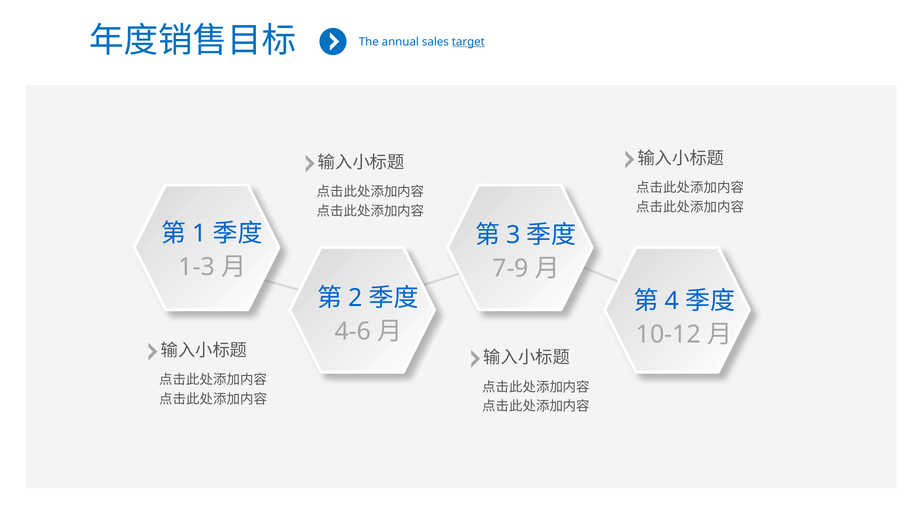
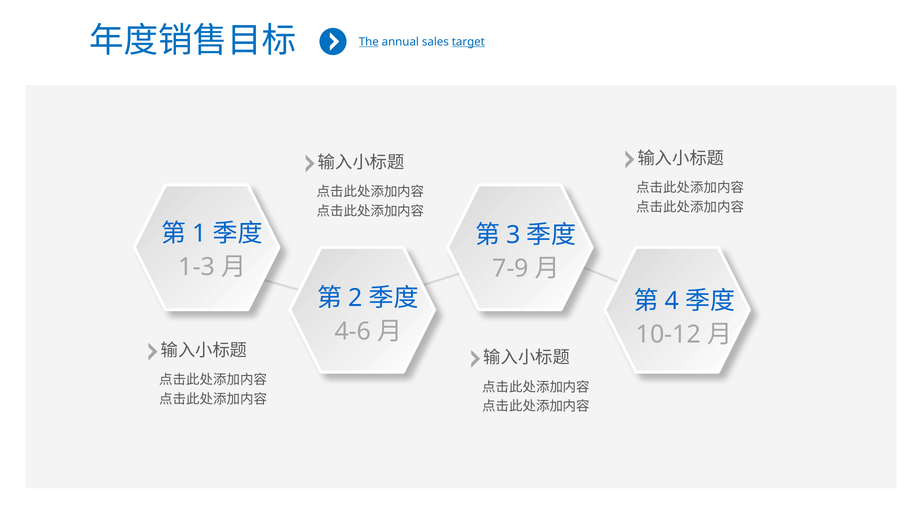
The underline: none -> present
